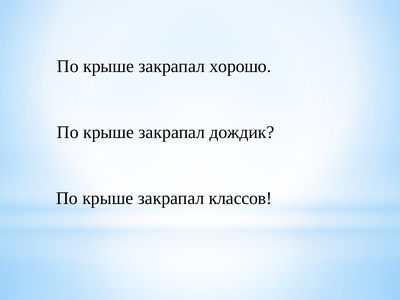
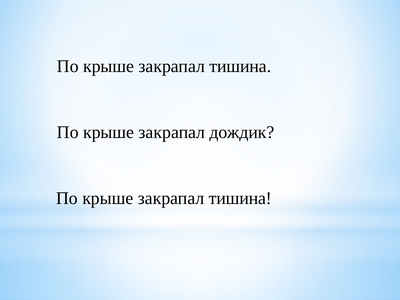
хорошо at (240, 66): хорошо -> тишина
классов at (240, 198): классов -> тишина
